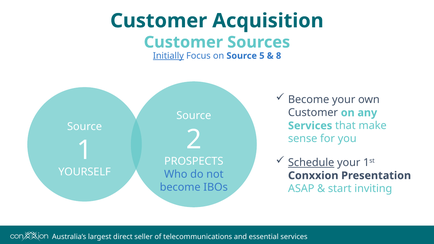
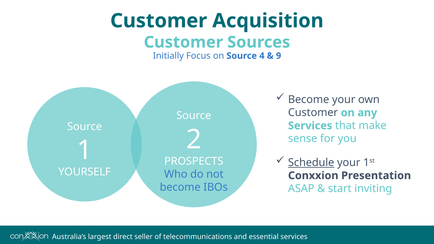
Initially underline: present -> none
5: 5 -> 4
8: 8 -> 9
